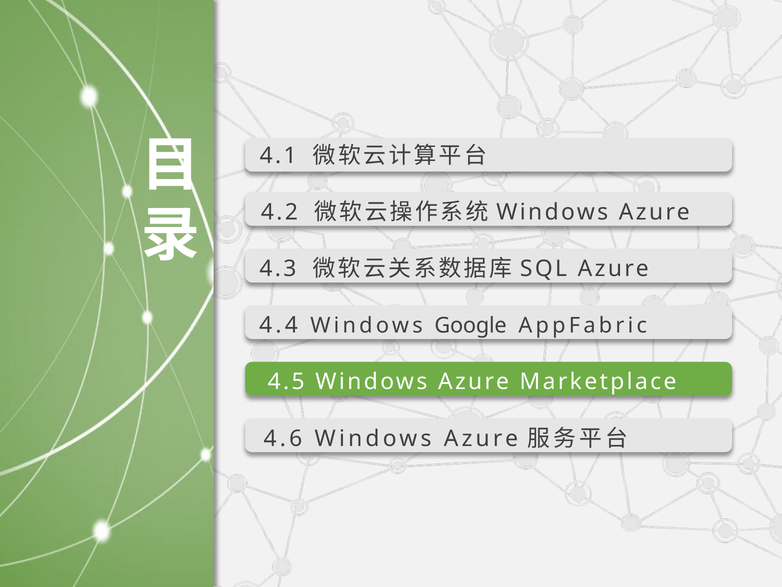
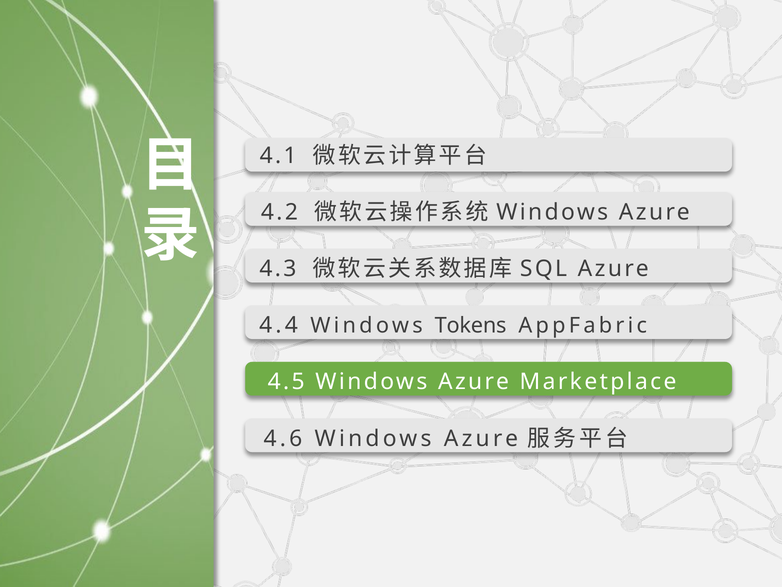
Google: Google -> Tokens
